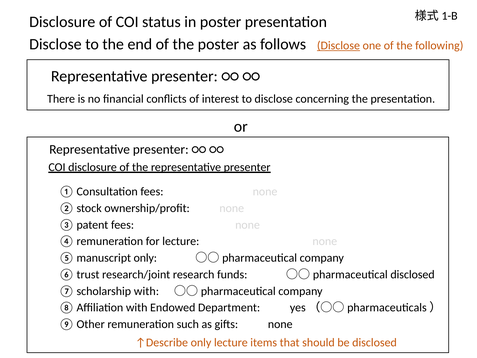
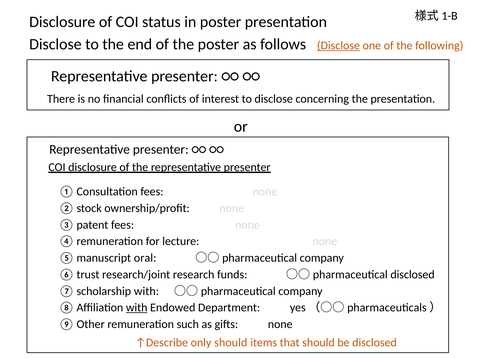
only at (145, 258): only -> oral
with at (137, 307) underline: none -> present
only lecture: lecture -> should
